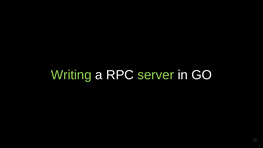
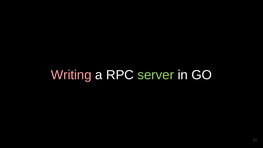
Writing colour: light green -> pink
